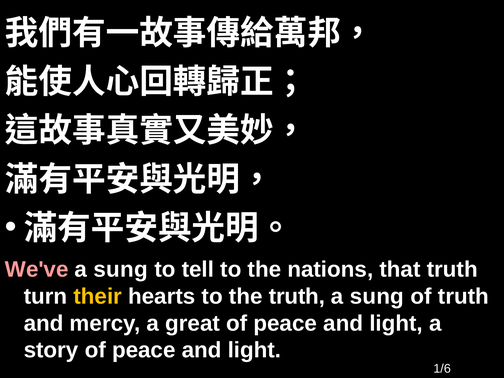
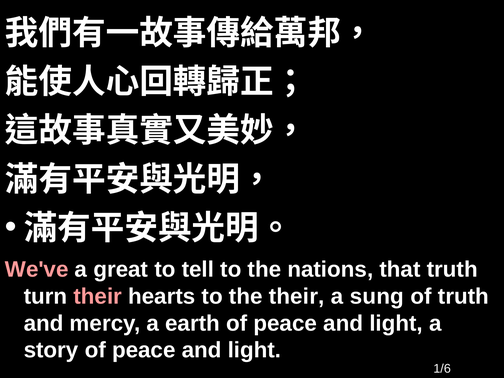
sung at (121, 270): sung -> great
their at (98, 296) colour: yellow -> pink
the truth: truth -> their
great: great -> earth
